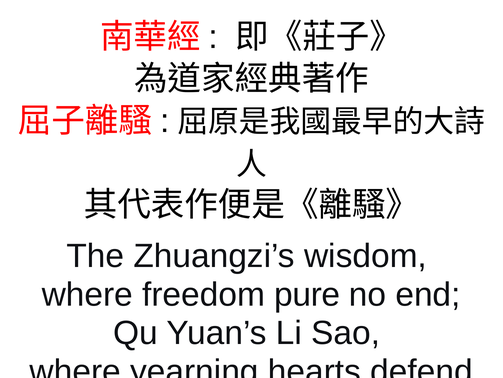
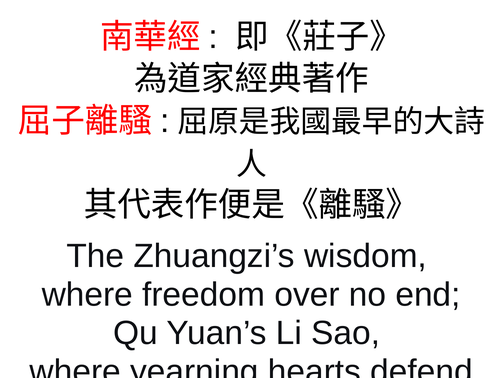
pure: pure -> over
